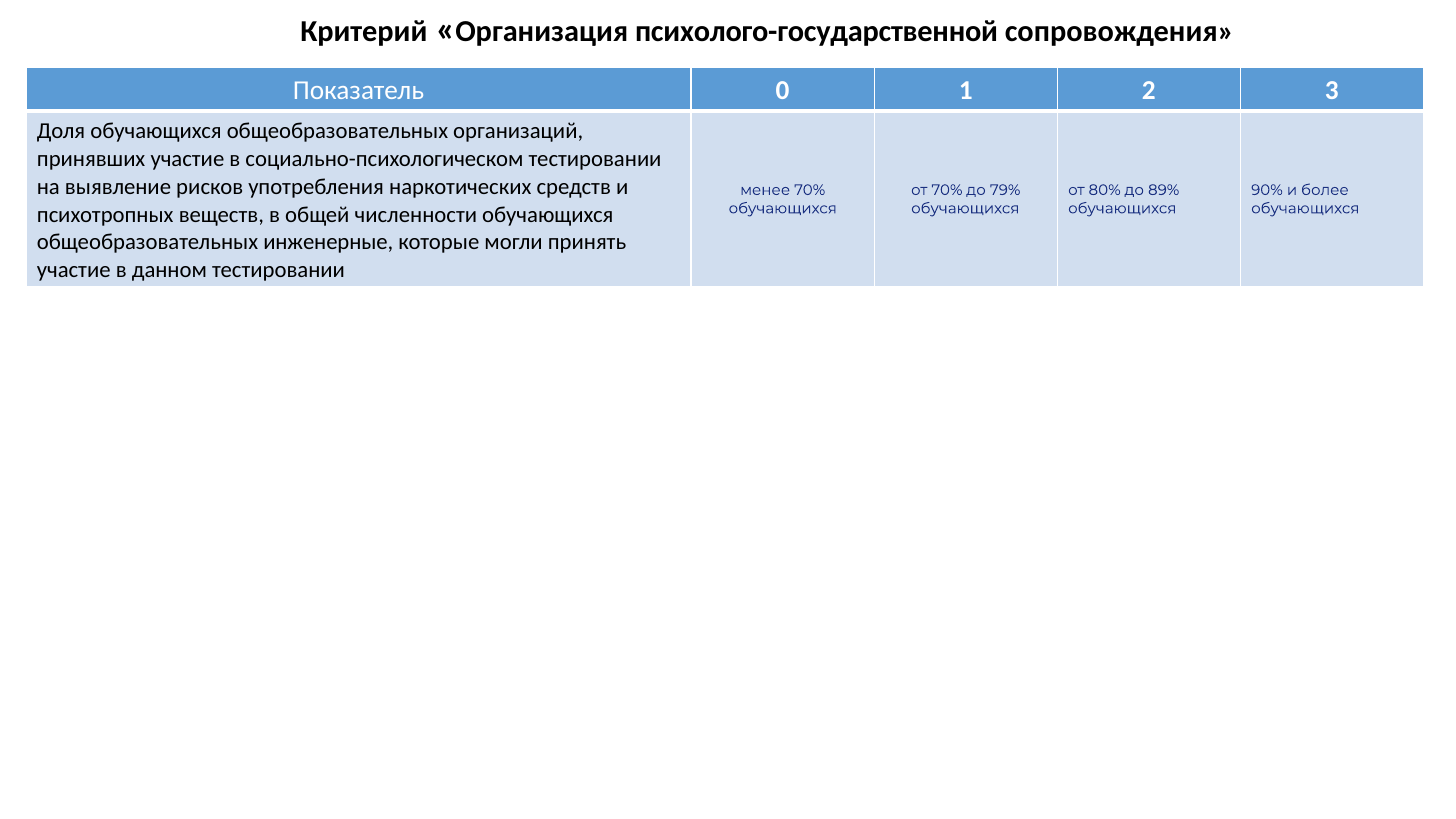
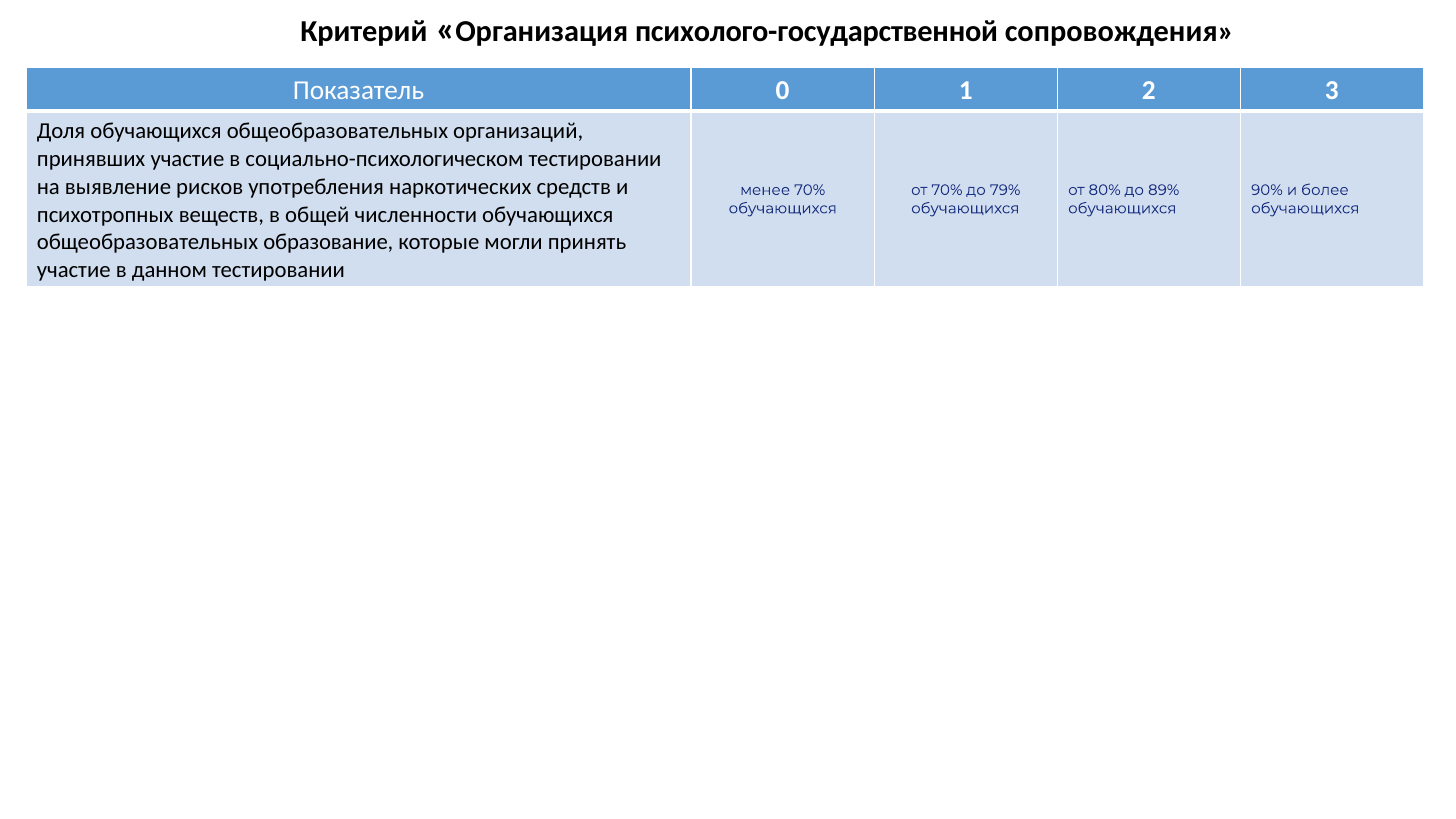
инженерные: инженерные -> образование
